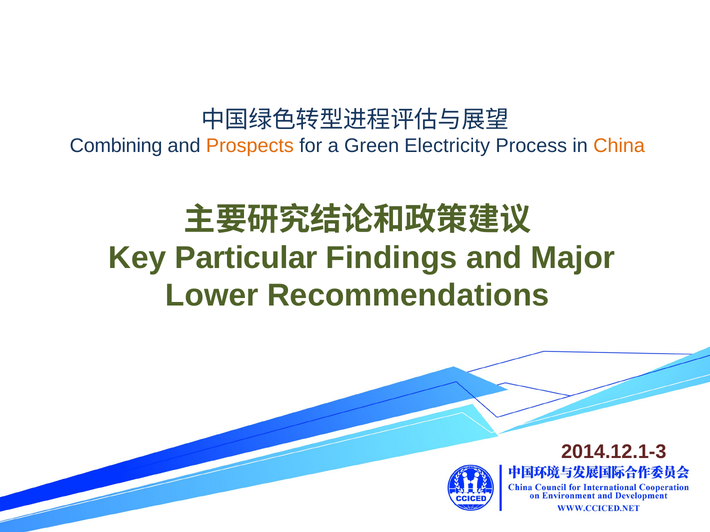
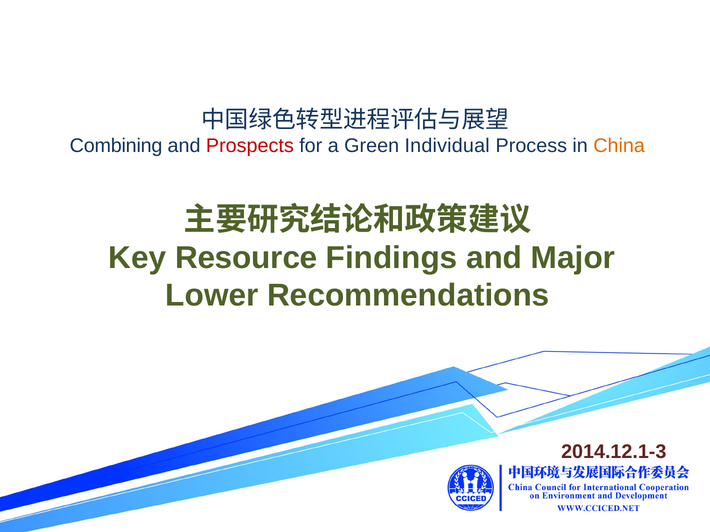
Prospects colour: orange -> red
Electricity: Electricity -> Individual
Particular: Particular -> Resource
